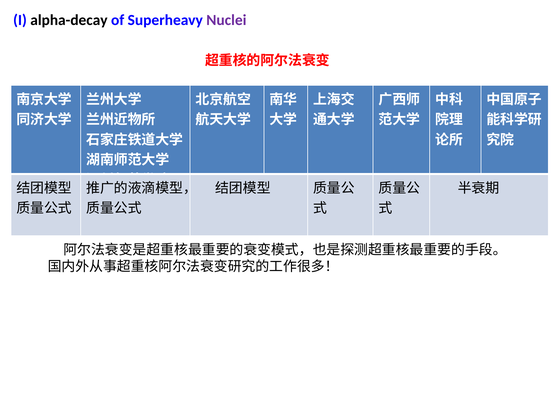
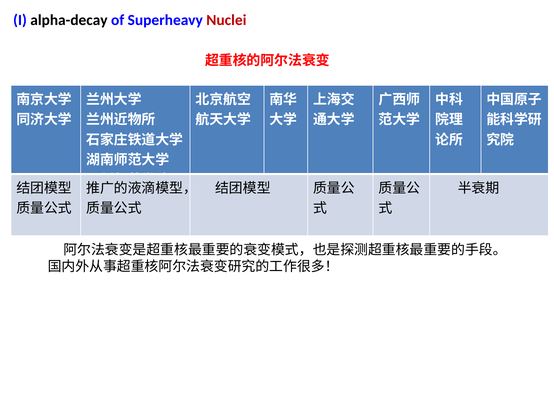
Nuclei colour: purple -> red
